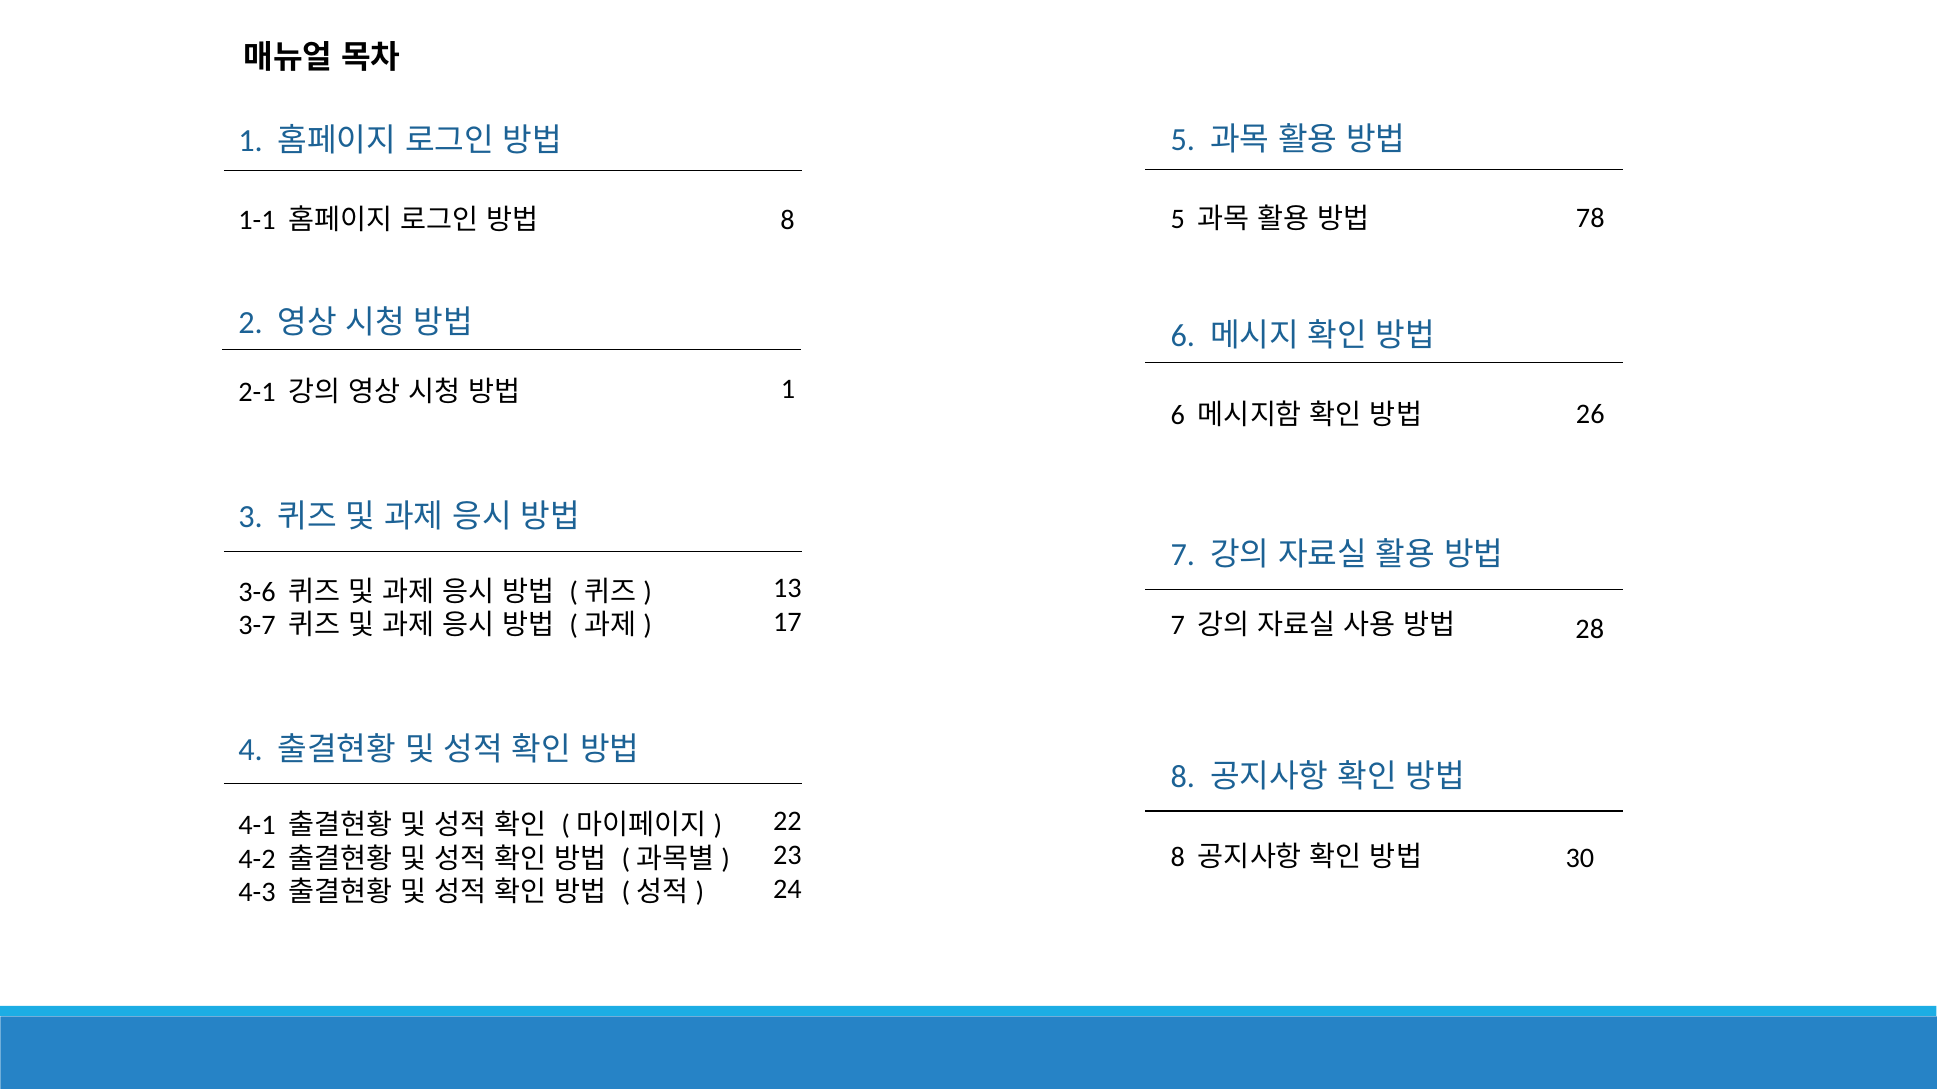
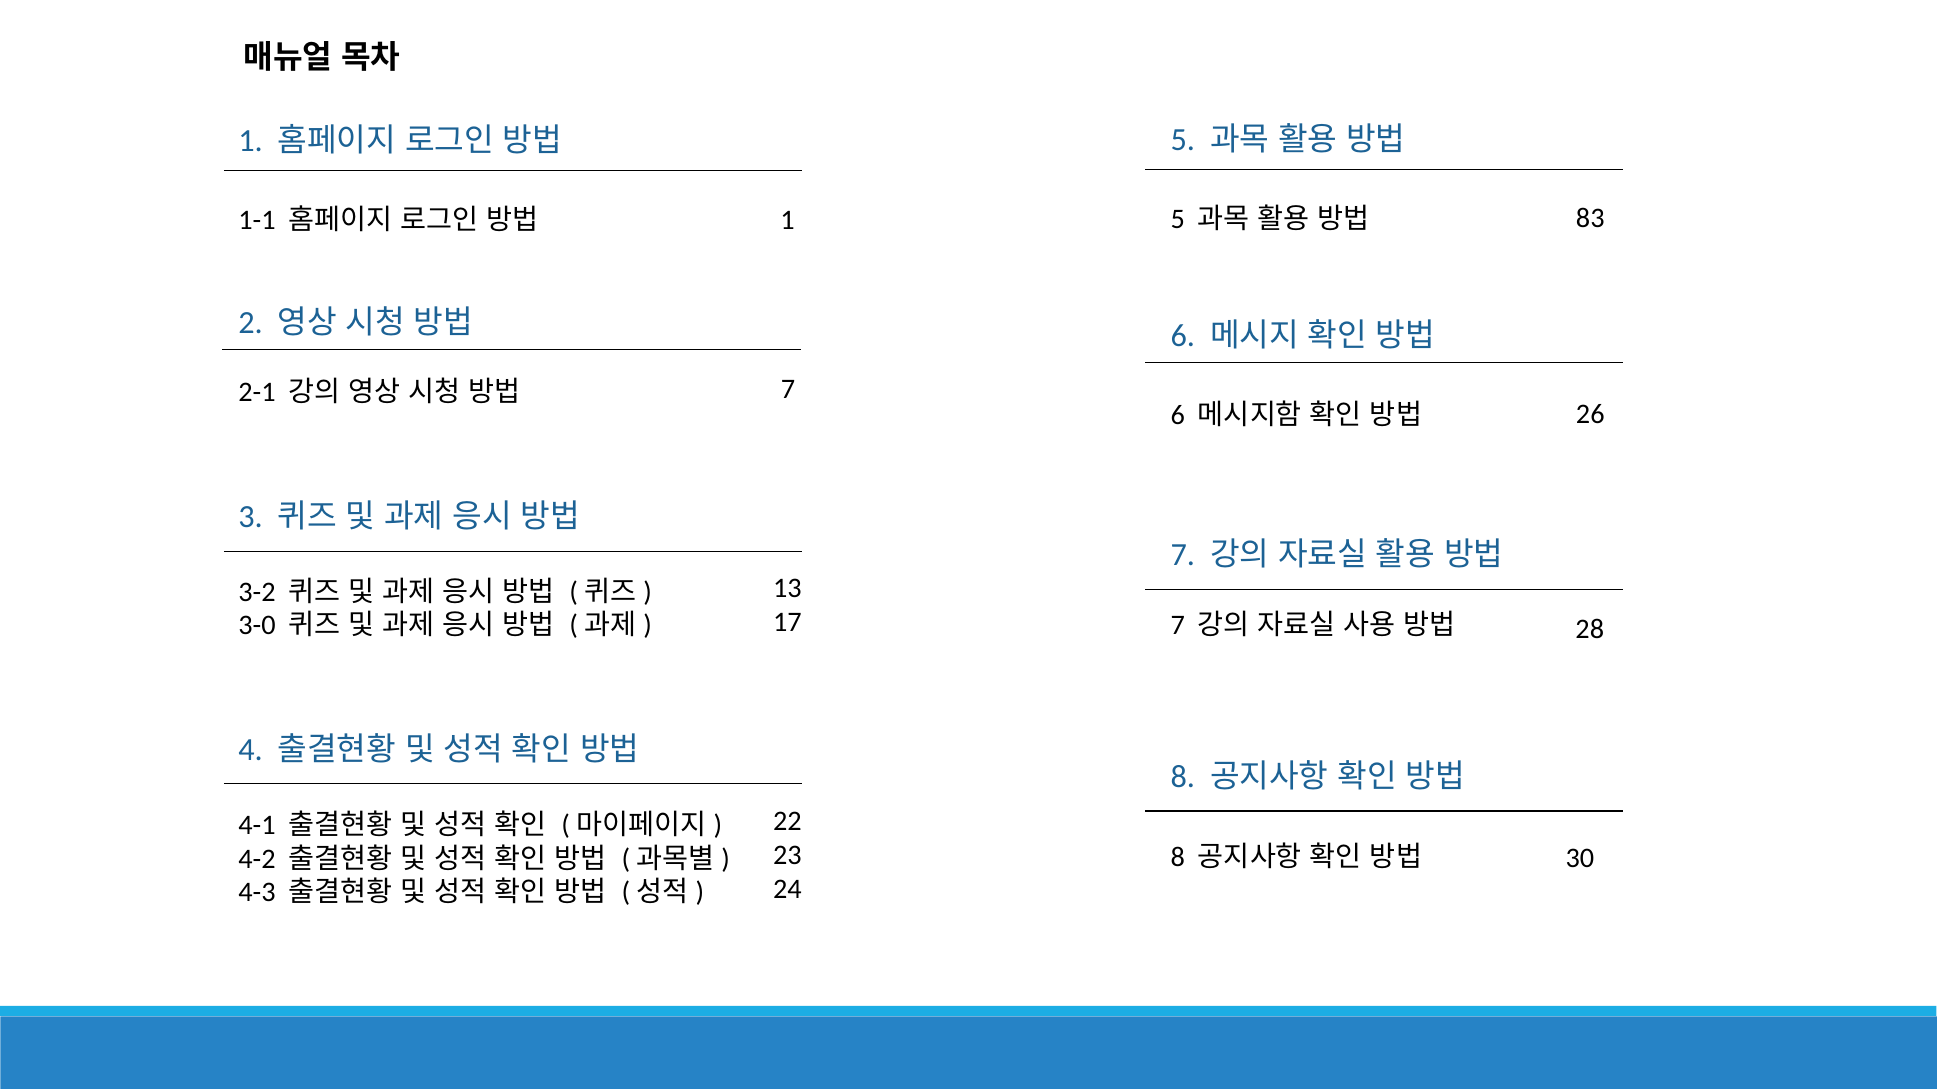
78: 78 -> 83
8 at (788, 220): 8 -> 1
1 at (788, 390): 1 -> 7
3-6: 3-6 -> 3-2
3-7: 3-7 -> 3-0
